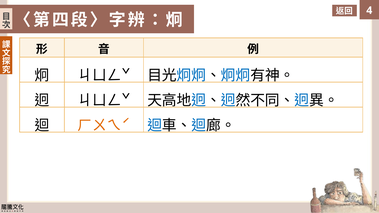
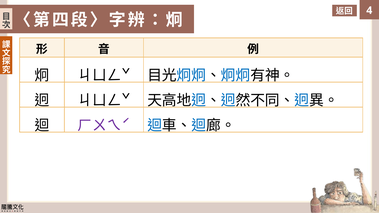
ㄏㄨㄟˊ colour: orange -> purple
